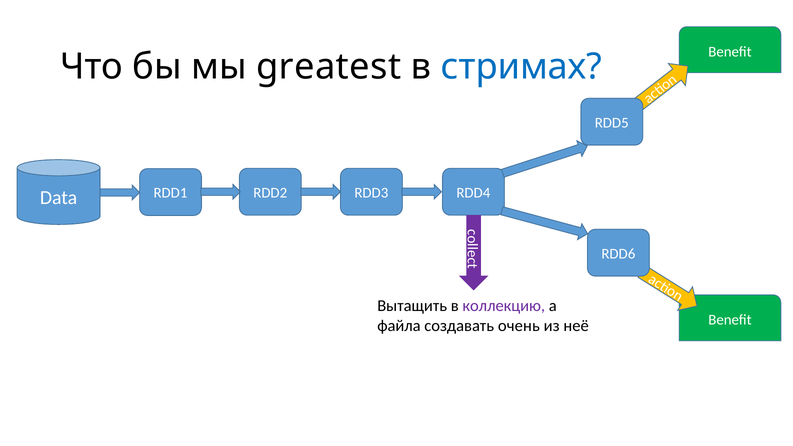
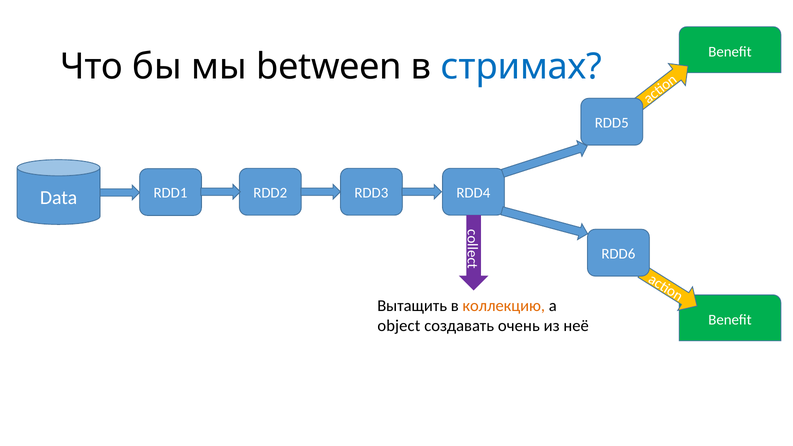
greatest: greatest -> between
коллекцию colour: purple -> orange
файла: файла -> object
